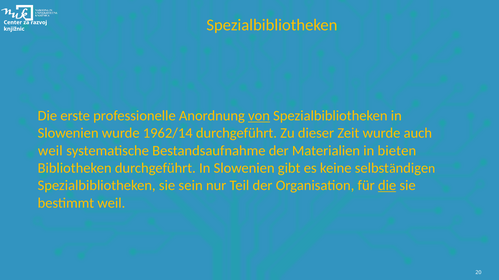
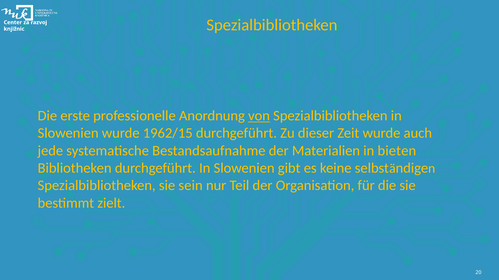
1962/14: 1962/14 -> 1962/15
weil at (50, 151): weil -> jede
die at (387, 186) underline: present -> none
bestimmt weil: weil -> zielt
